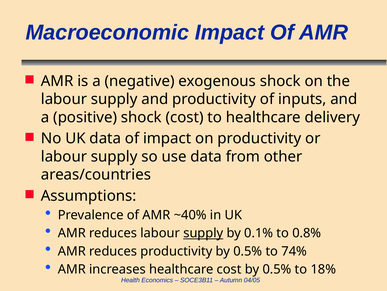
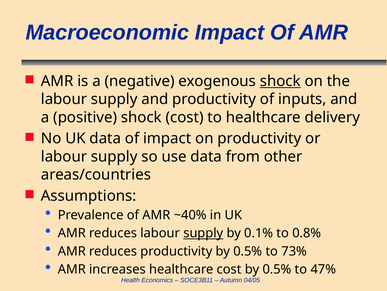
shock at (280, 81) underline: none -> present
74%: 74% -> 73%
18%: 18% -> 47%
